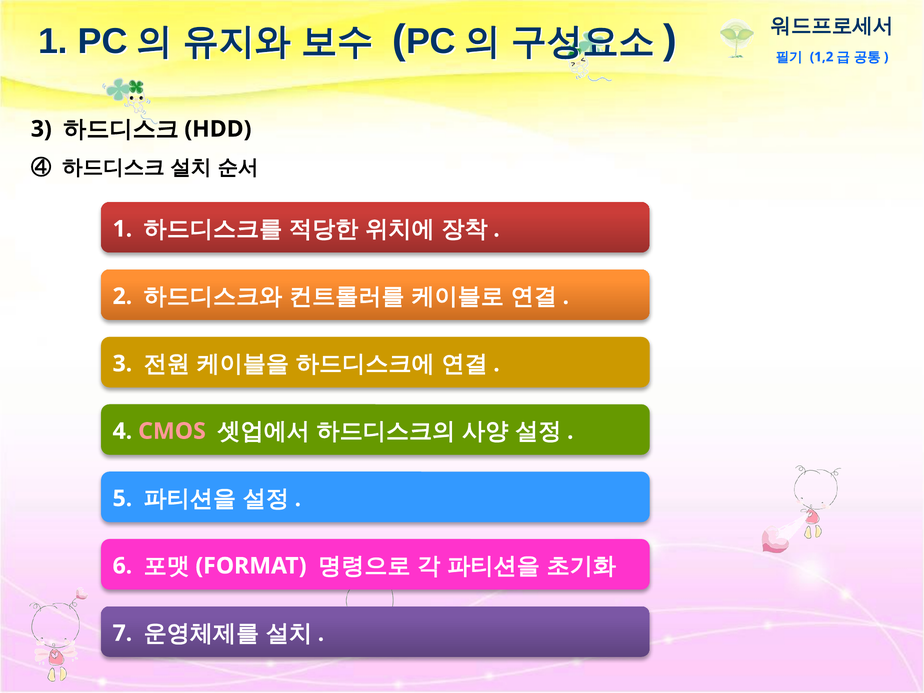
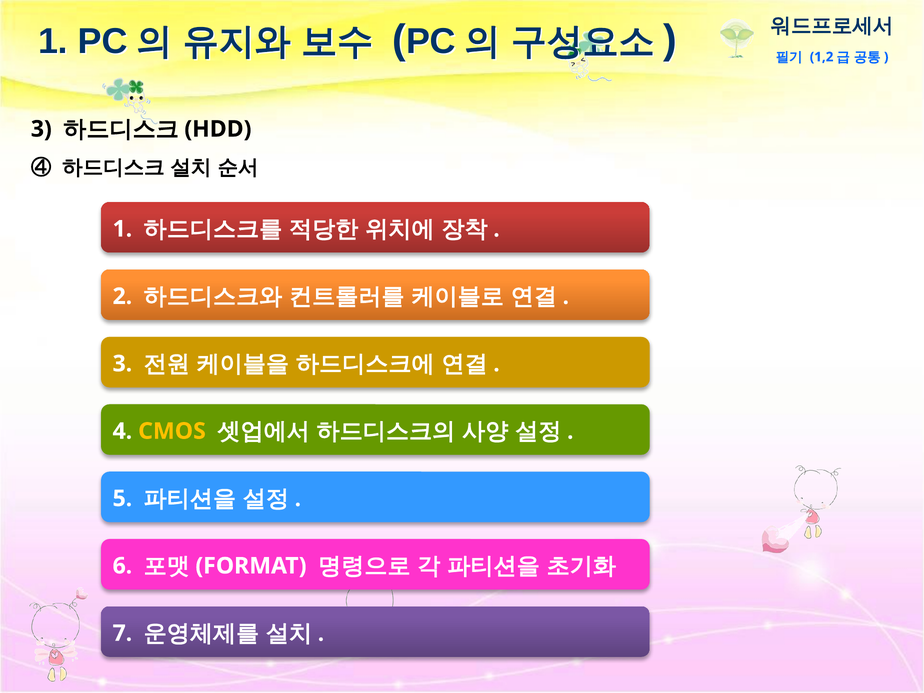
CMOS colour: pink -> yellow
